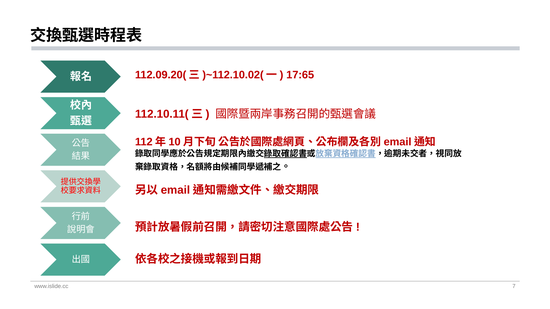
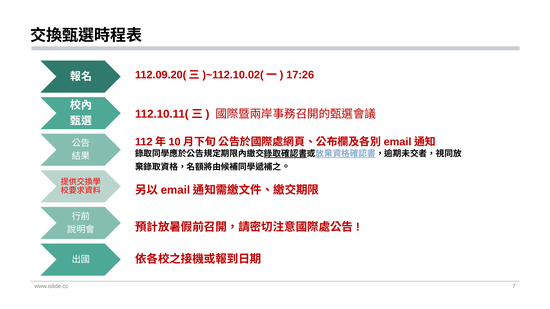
17:65: 17:65 -> 17:26
